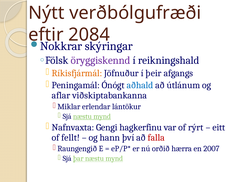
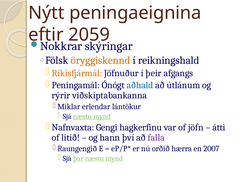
verðbólgufræði: verðbólgufræði -> peningaeignina
2084: 2084 -> 2059
öryggiskennd colour: purple -> orange
aflar: aflar -> rýrir
rýrt: rýrt -> jöfn
eitt: eitt -> átti
fellt: fellt -> litið
falla colour: red -> purple
